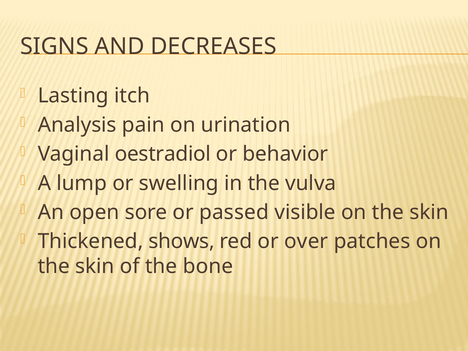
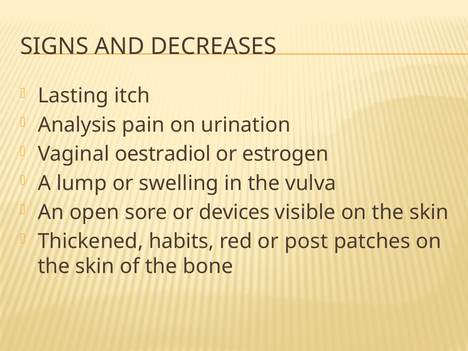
behavior: behavior -> estrogen
passed: passed -> devices
shows: shows -> habits
over: over -> post
